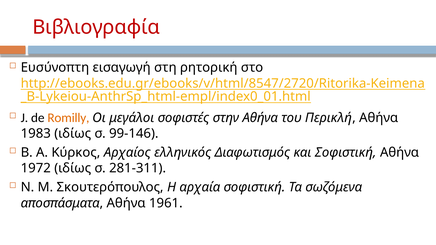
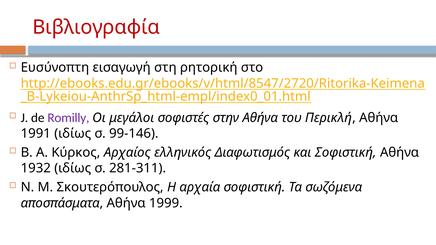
Romilly colour: orange -> purple
1983: 1983 -> 1991
1972: 1972 -> 1932
1961: 1961 -> 1999
